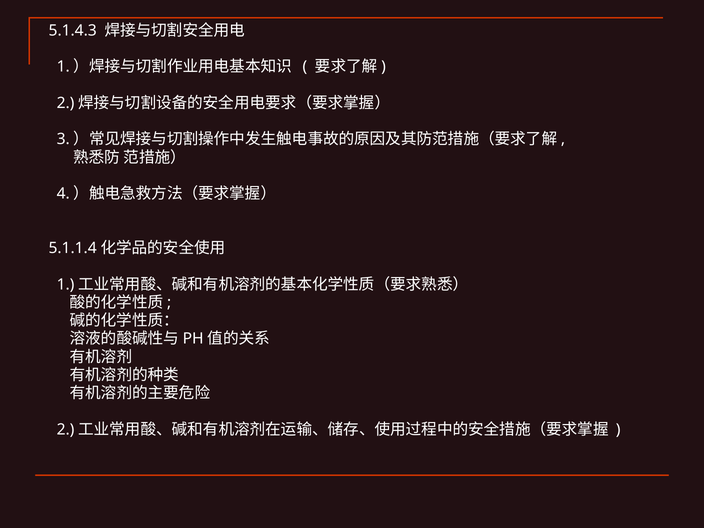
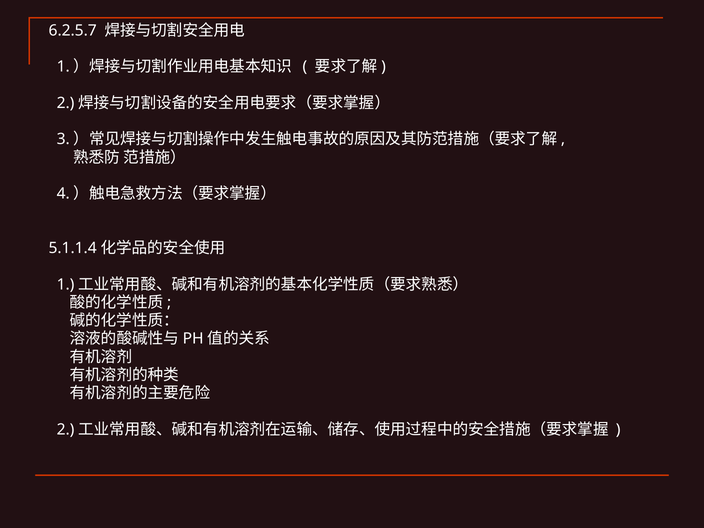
5.1.4.3: 5.1.4.3 -> 6.2.5.7
